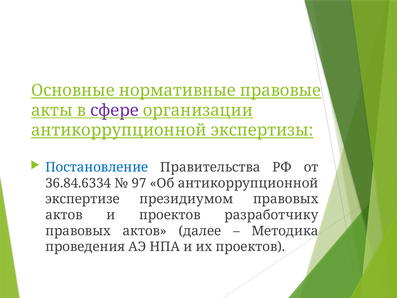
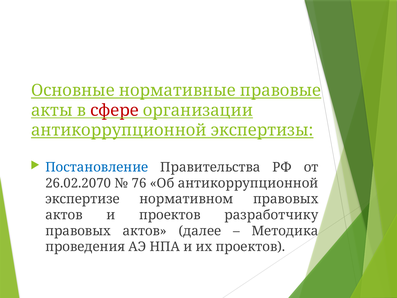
сфере colour: purple -> red
36.84.6334: 36.84.6334 -> 26.02.2070
97: 97 -> 76
президиумом: президиумом -> нормативном
